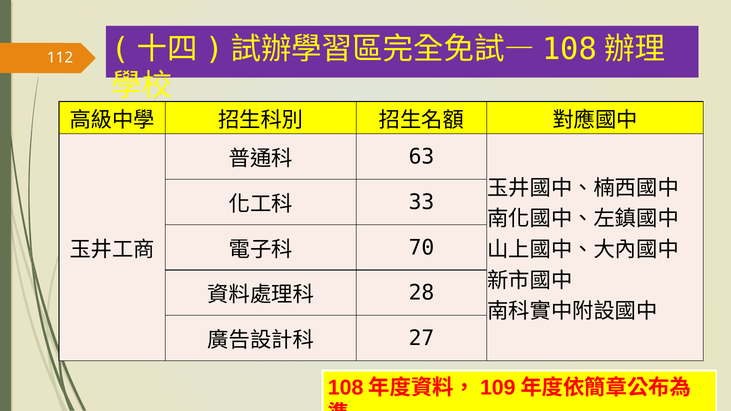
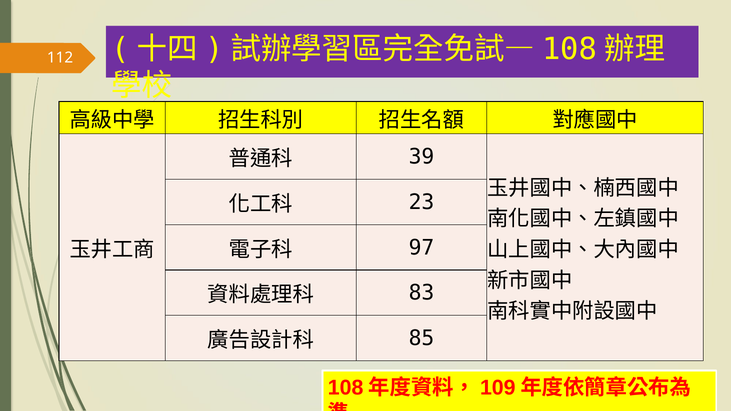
63: 63 -> 39
33: 33 -> 23
70: 70 -> 97
28: 28 -> 83
27: 27 -> 85
